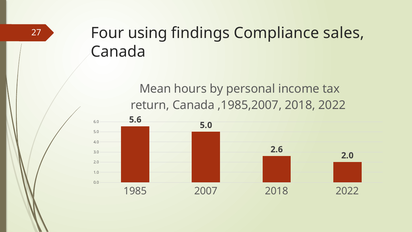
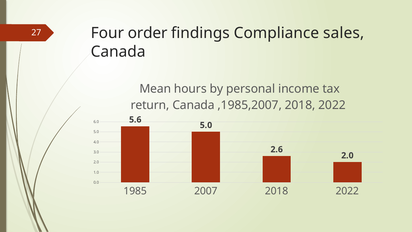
using: using -> order
